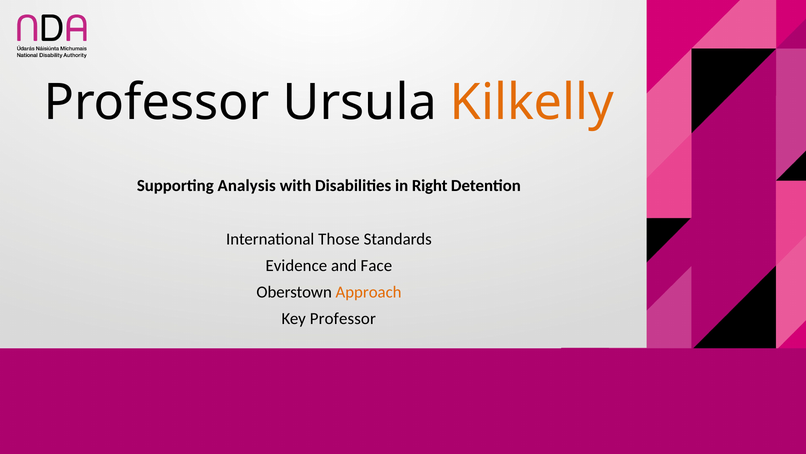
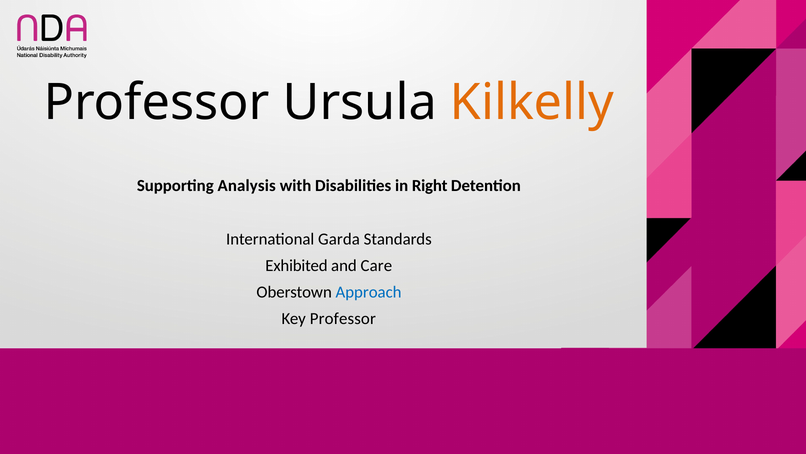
Those: Those -> Garda
Evidence: Evidence -> Exhibited
Face: Face -> Care
Approach colour: orange -> blue
